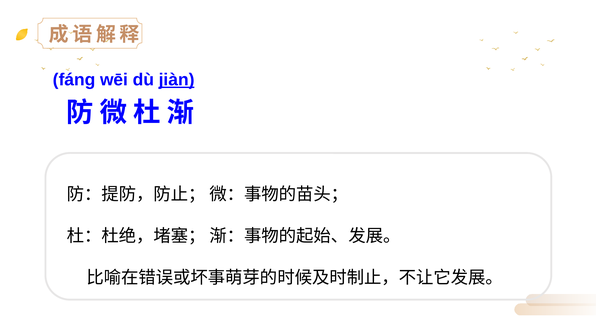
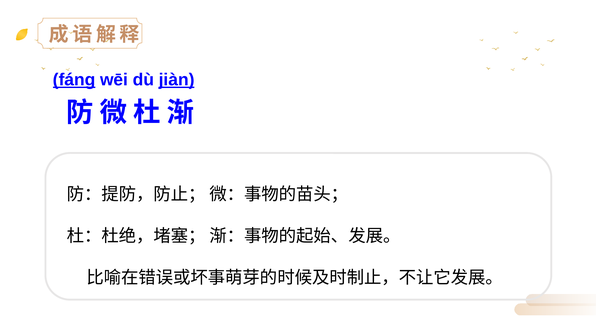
fáng underline: none -> present
